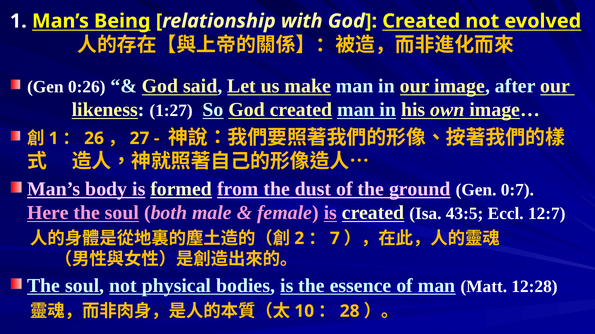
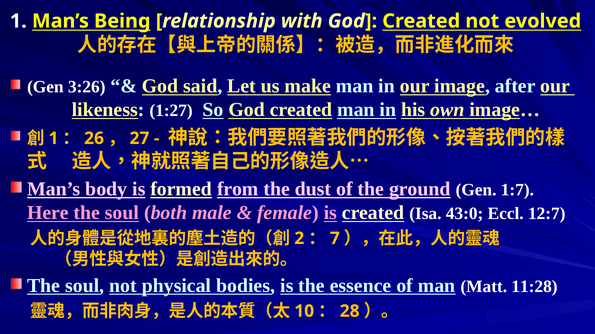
0:26: 0:26 -> 3:26
0:7: 0:7 -> 1:7
43:5: 43:5 -> 43:0
12:28: 12:28 -> 11:28
